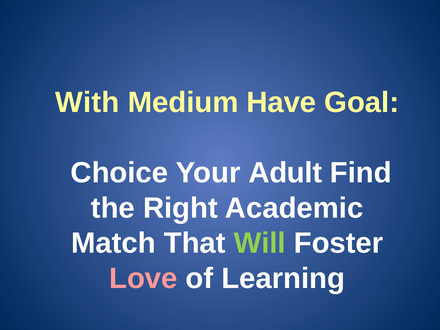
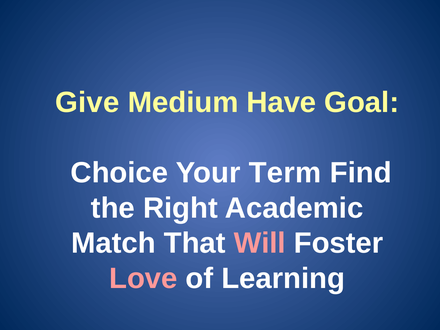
With: With -> Give
Adult: Adult -> Term
Will colour: light green -> pink
